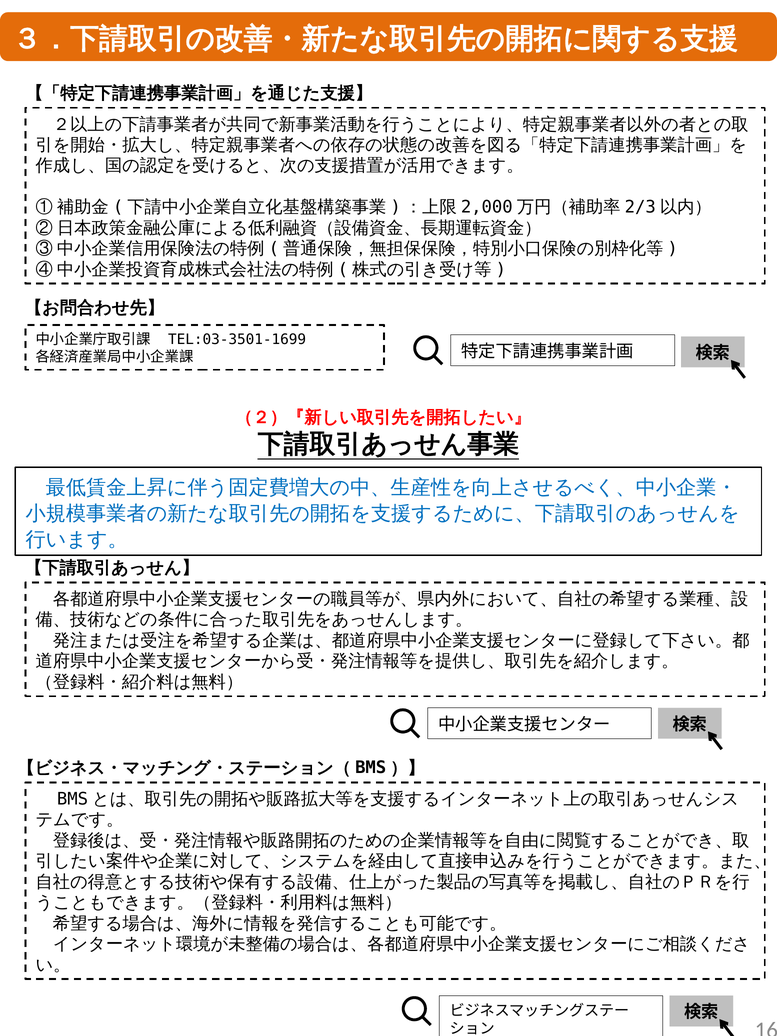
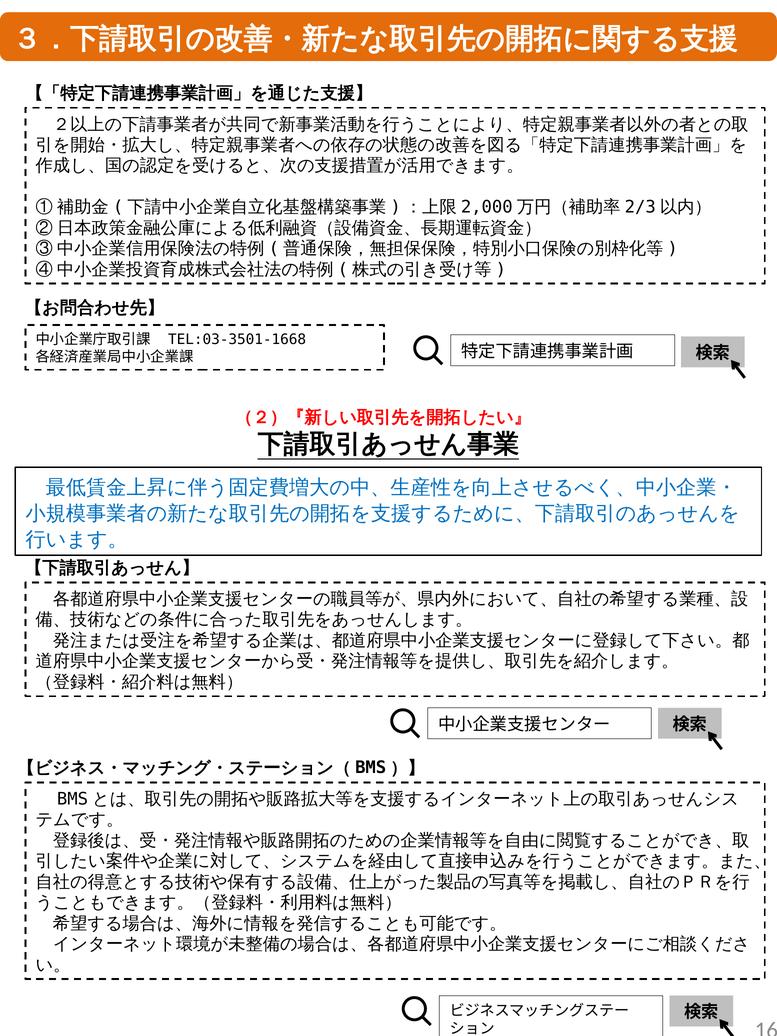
TEL:03-3501-1699: TEL:03-3501-1699 -> TEL:03-3501-1668
